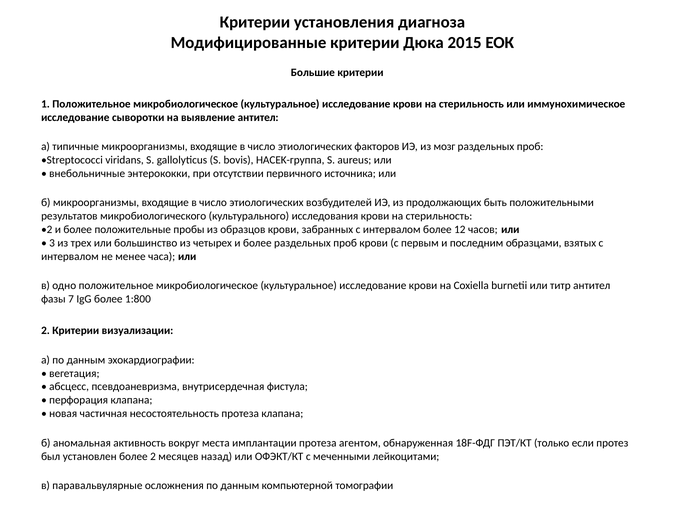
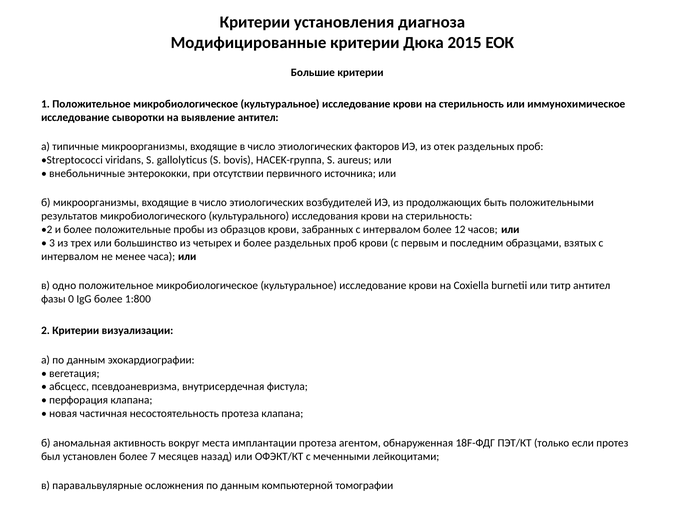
мозг: мозг -> отек
7: 7 -> 0
более 2: 2 -> 7
